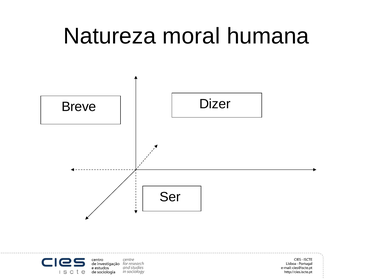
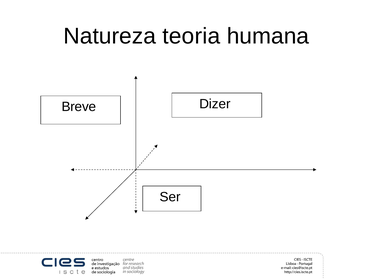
moral: moral -> teoria
